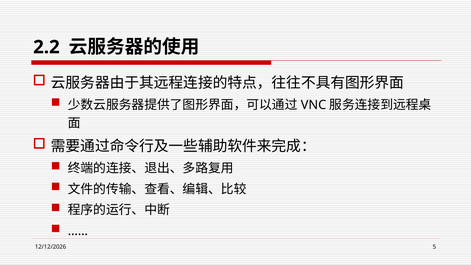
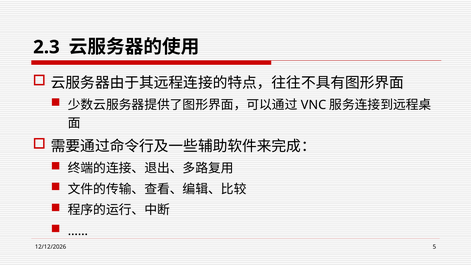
2.2: 2.2 -> 2.3
